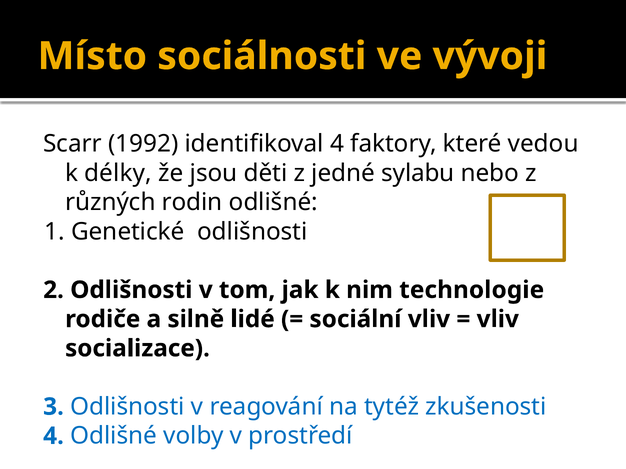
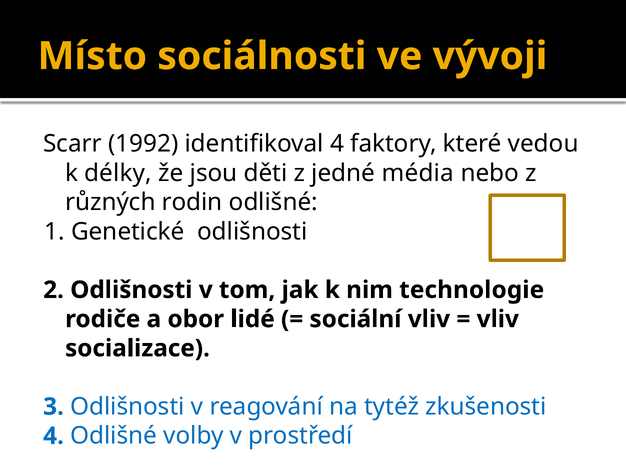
sylabu: sylabu -> média
silně: silně -> obor
